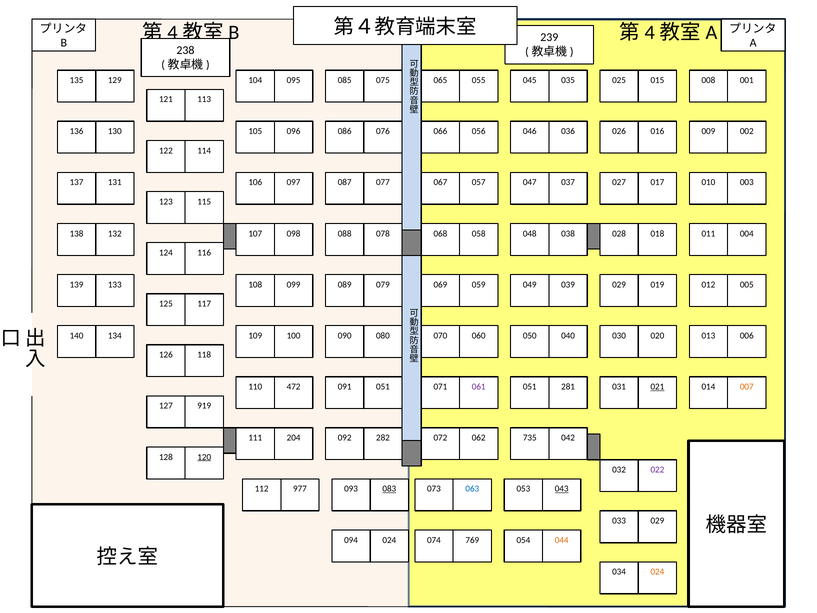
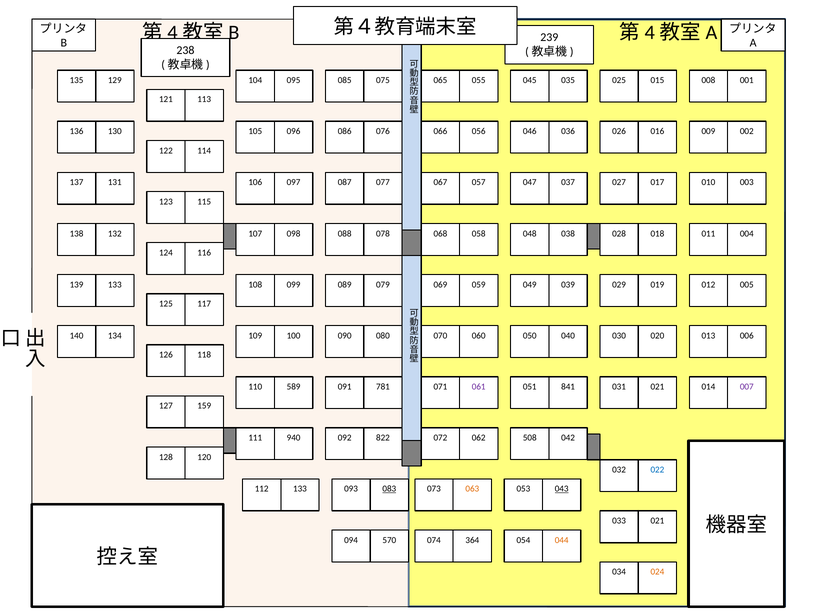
472: 472 -> 589
091 051: 051 -> 781
281: 281 -> 841
021 at (657, 387) underline: present -> none
007 colour: orange -> purple
919: 919 -> 159
204: 204 -> 940
282: 282 -> 822
735: 735 -> 508
120 underline: present -> none
022 colour: purple -> blue
112 977: 977 -> 133
063 colour: blue -> orange
033 029: 029 -> 021
094 024: 024 -> 570
769: 769 -> 364
